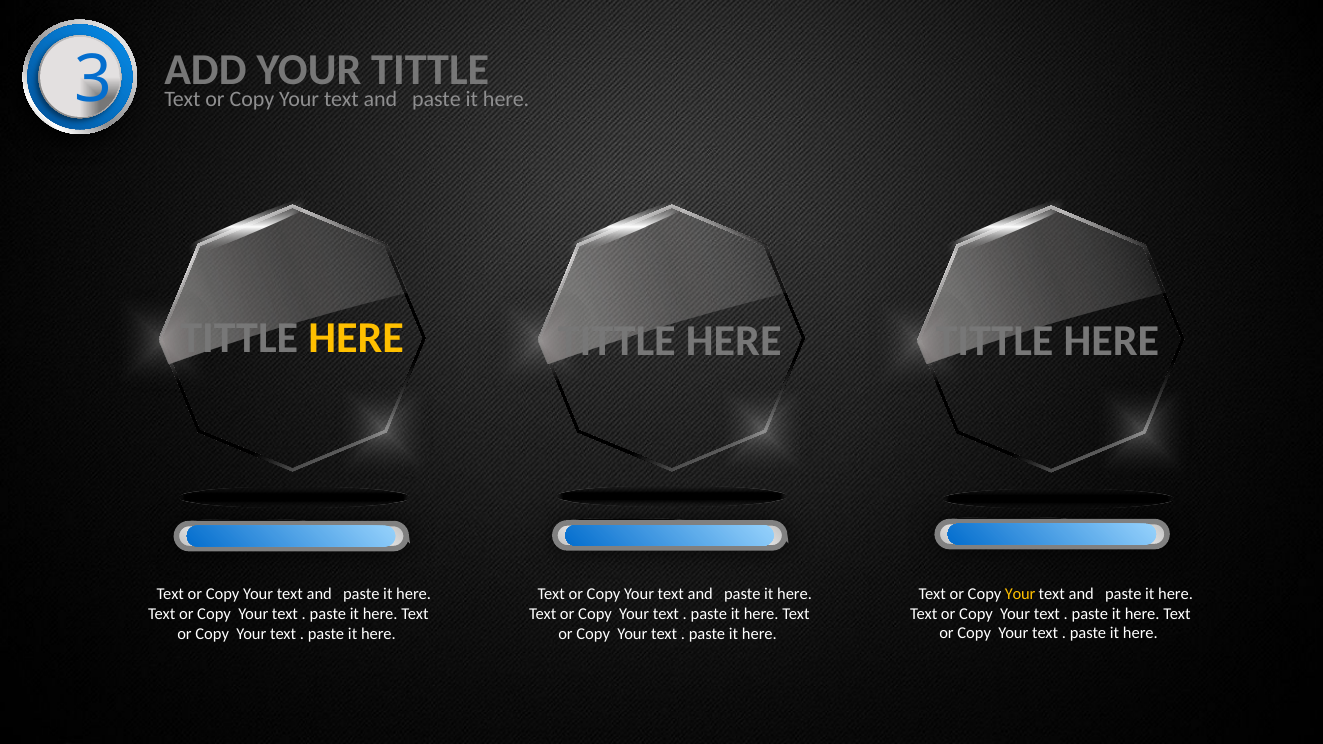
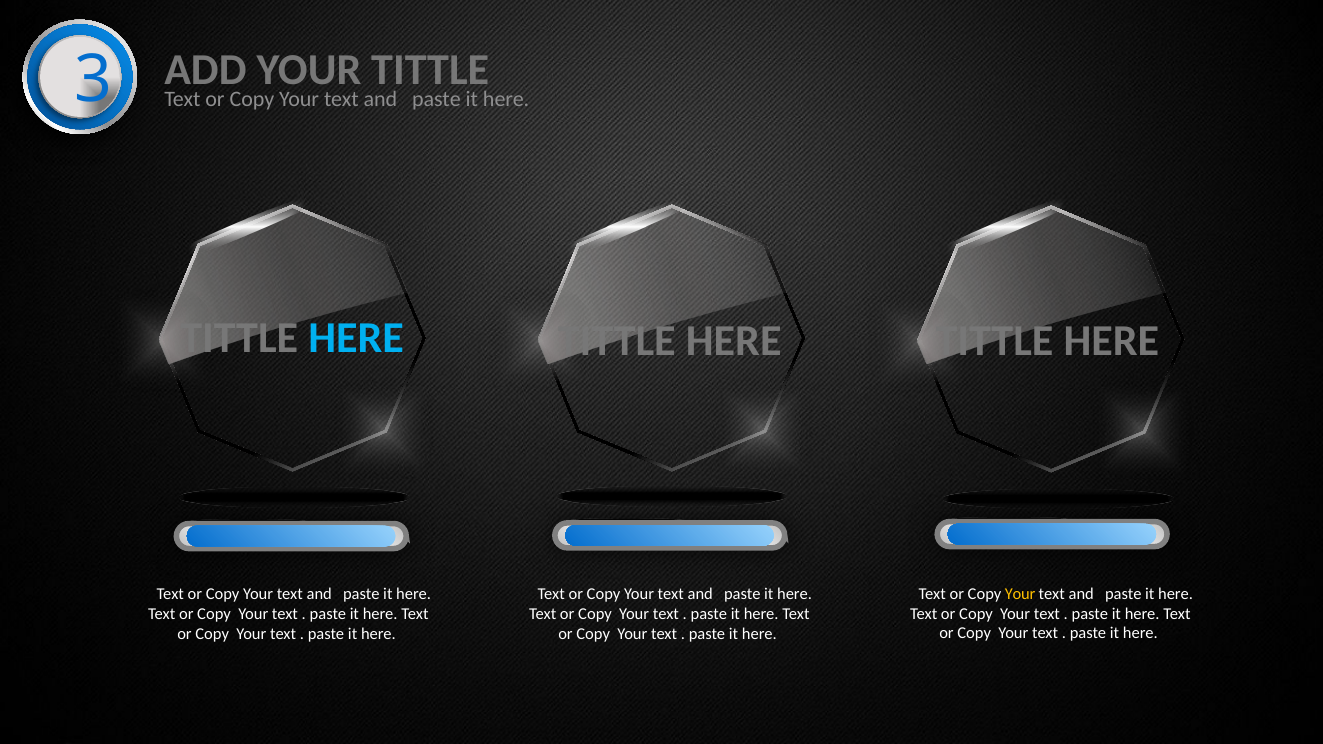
HERE at (356, 338) colour: yellow -> light blue
